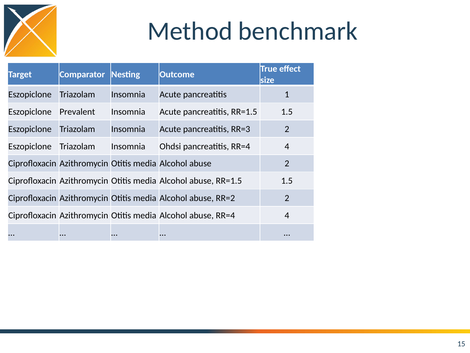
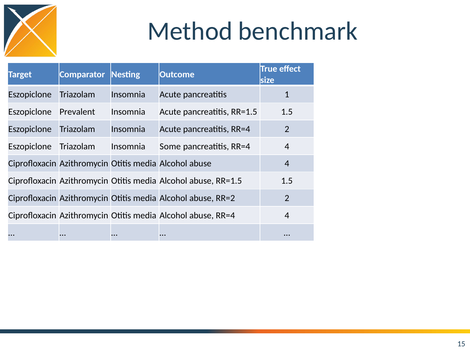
Acute pancreatitis RR=3: RR=3 -> RR=4
Ohdsi: Ohdsi -> Some
abuse 2: 2 -> 4
